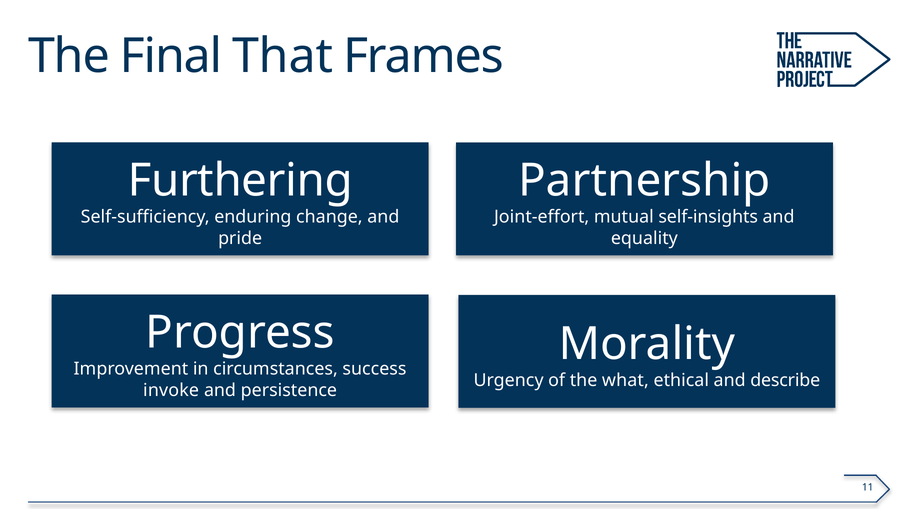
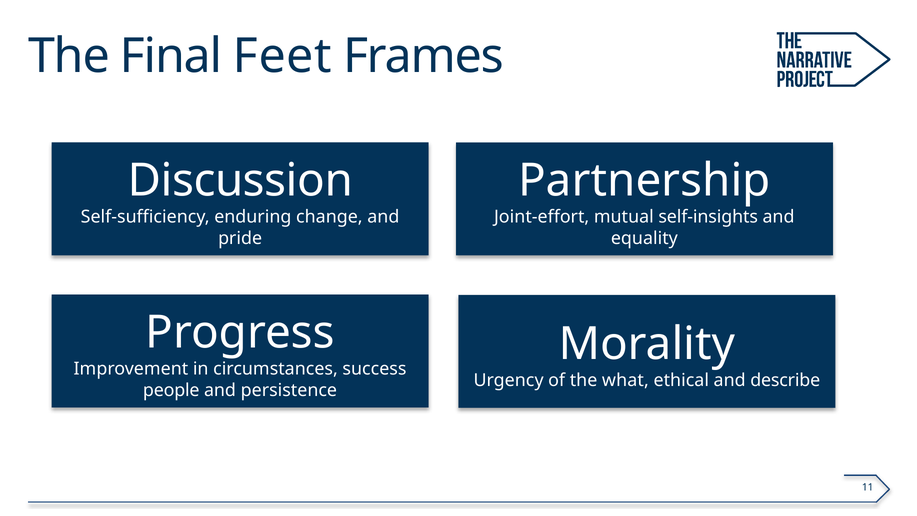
That: That -> Feet
Furthering: Furthering -> Discussion
invoke: invoke -> people
